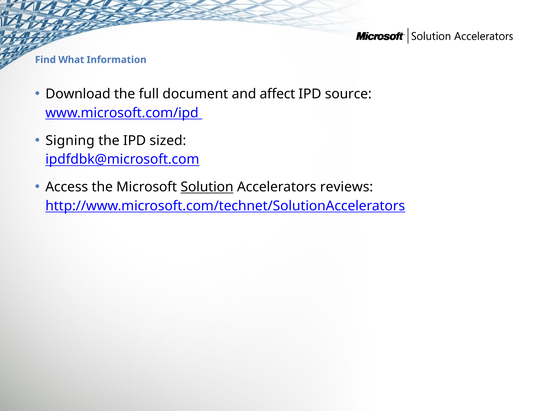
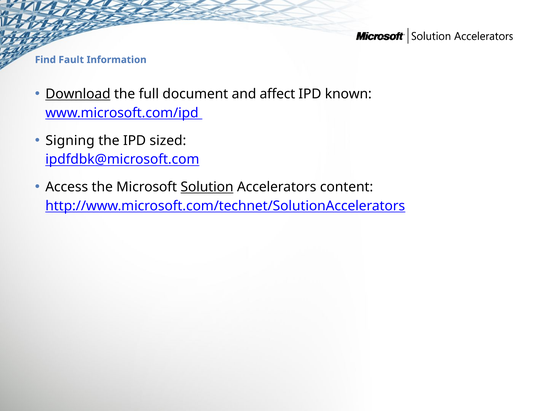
What: What -> Fault
Download underline: none -> present
source: source -> known
reviews: reviews -> content
